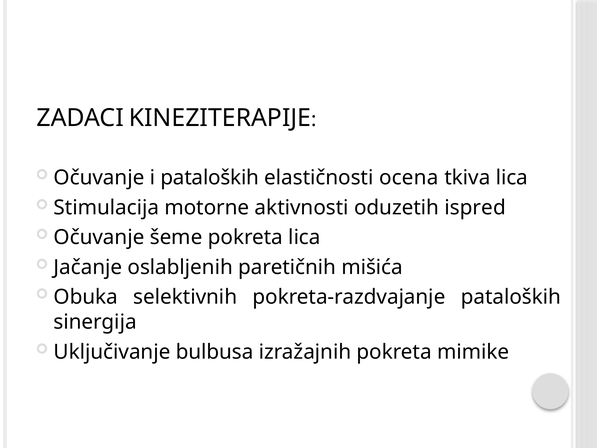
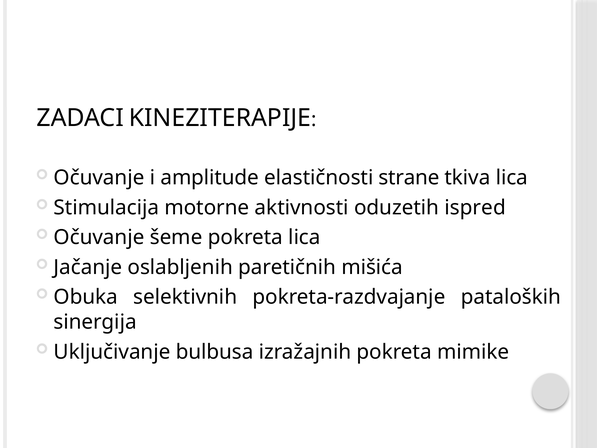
i pataloških: pataloških -> amplitude
ocena: ocena -> strane
